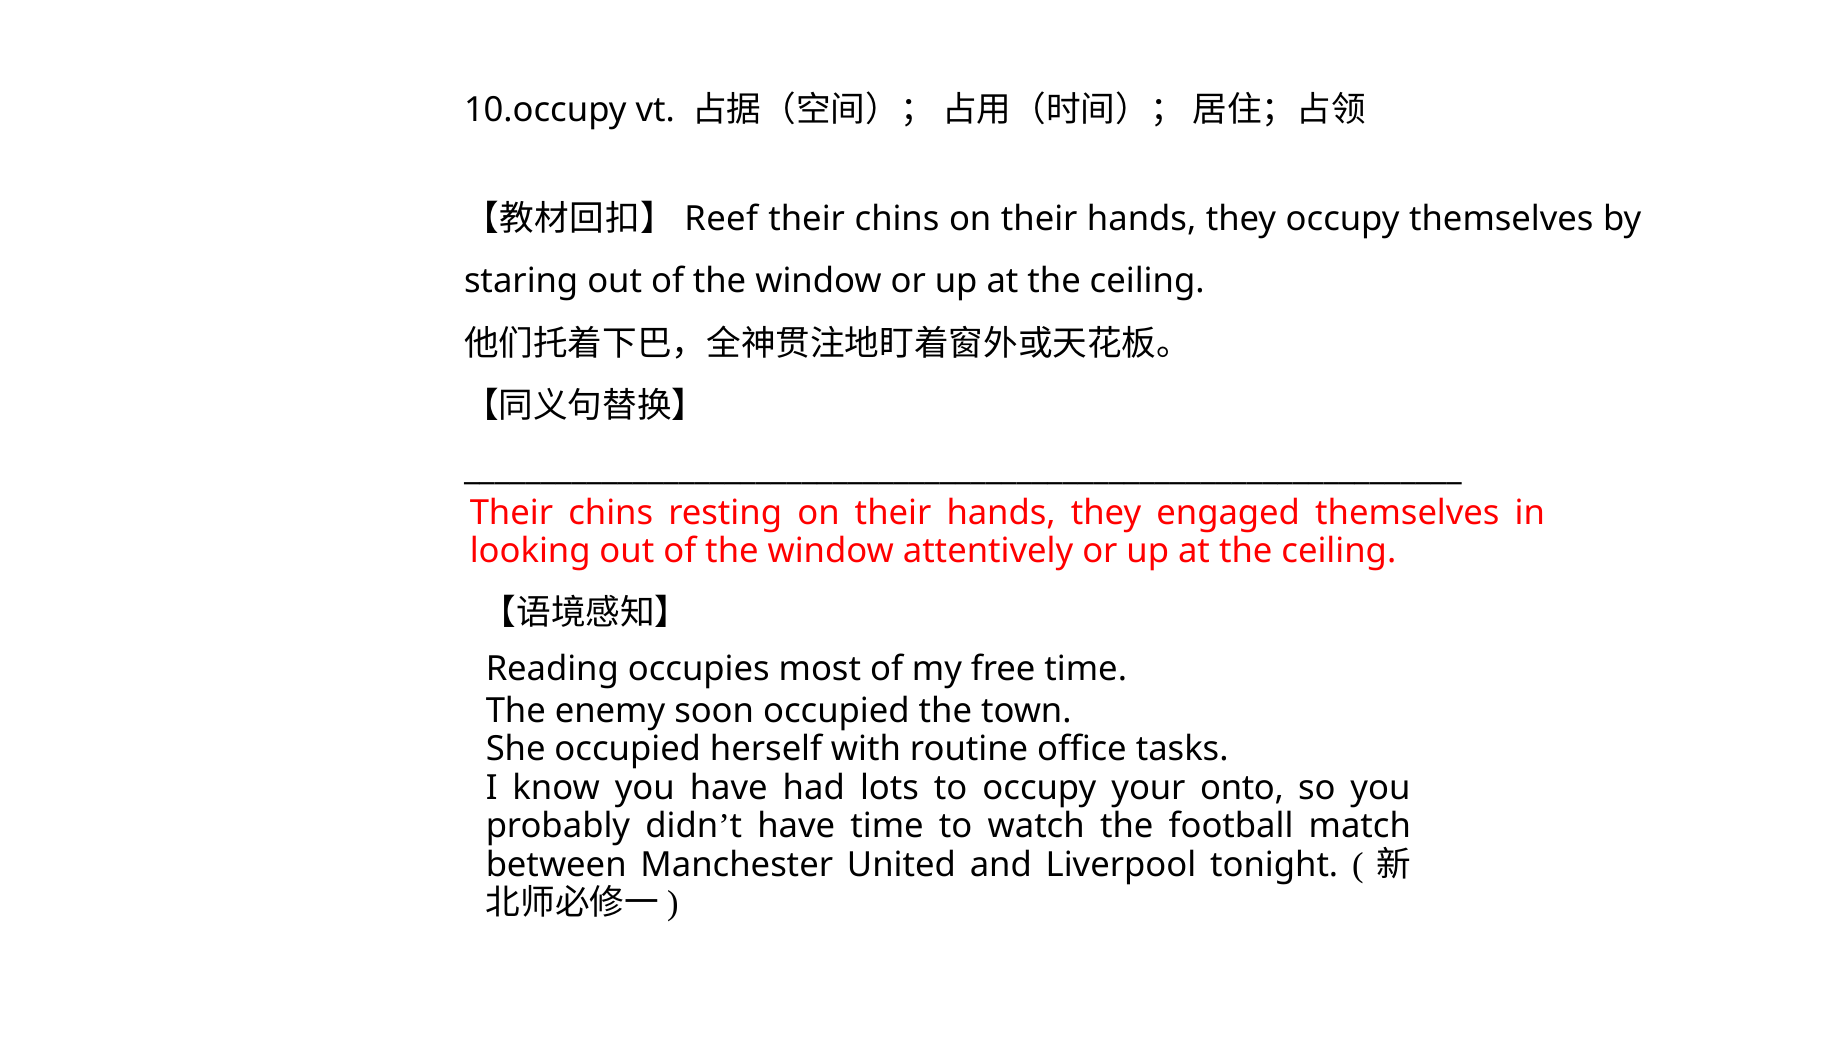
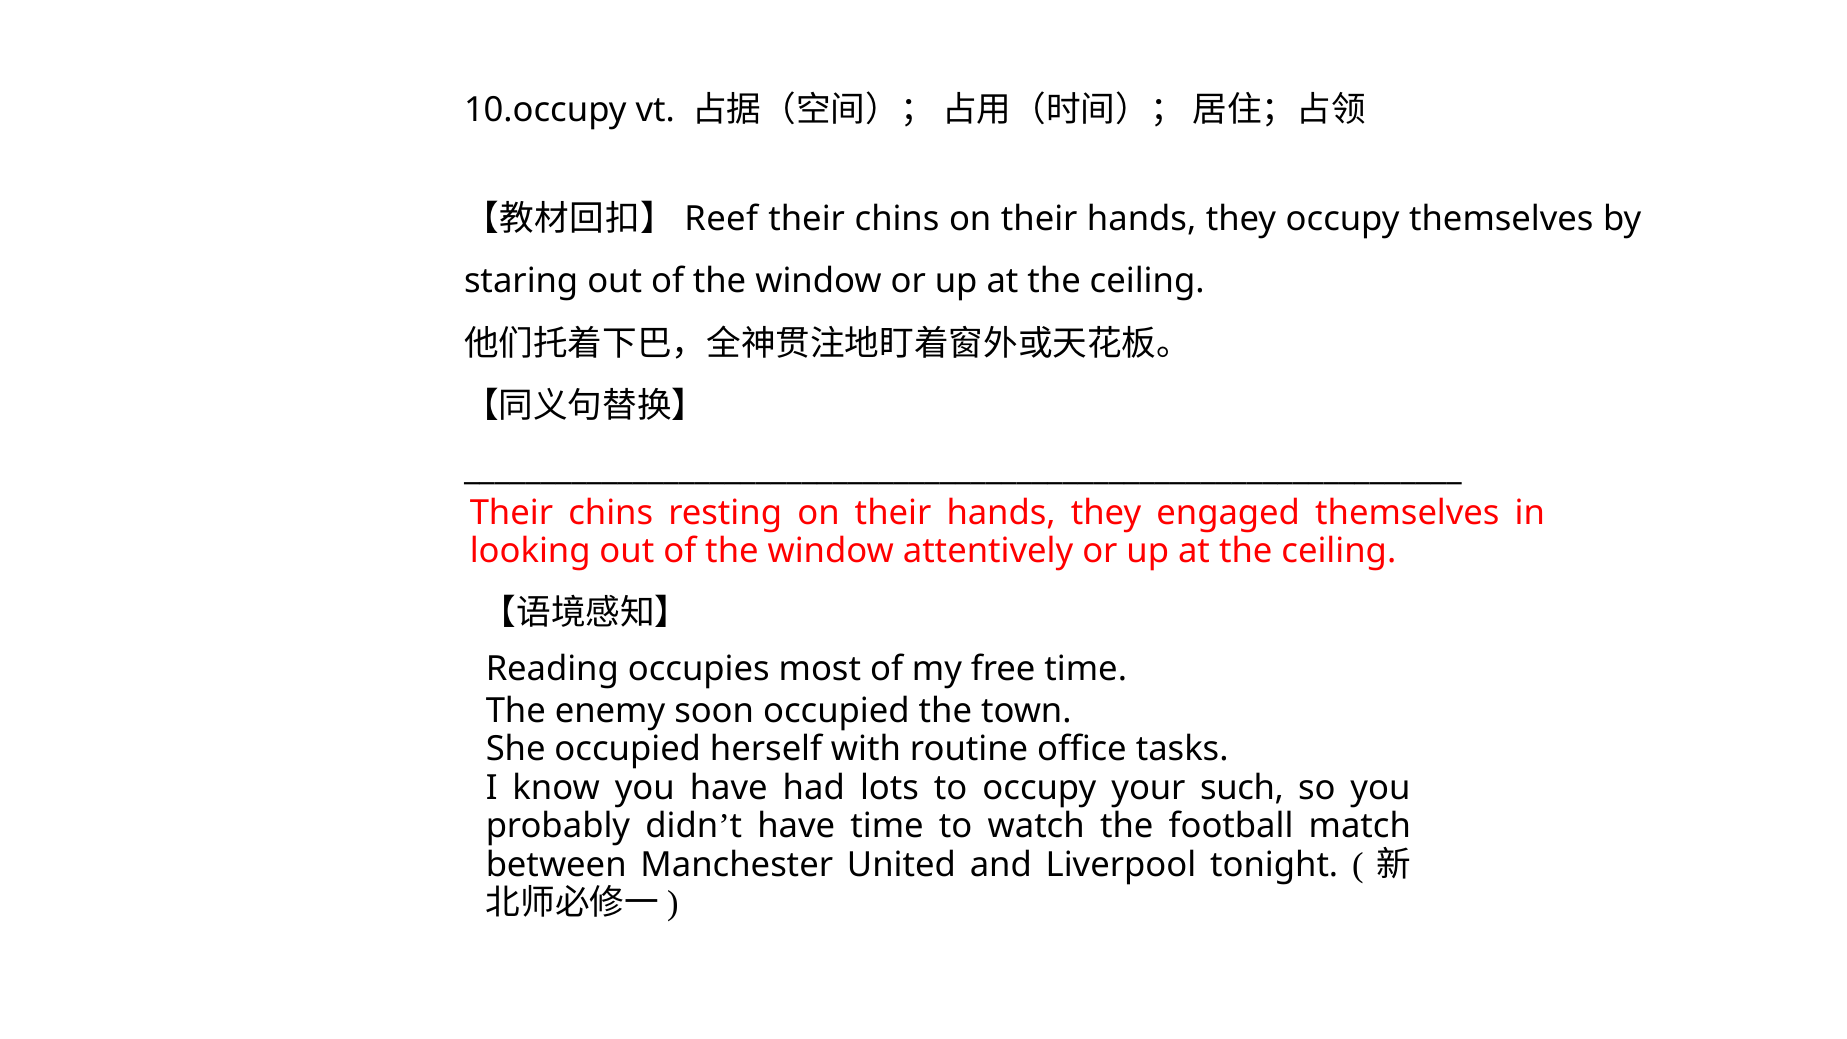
onto: onto -> such
